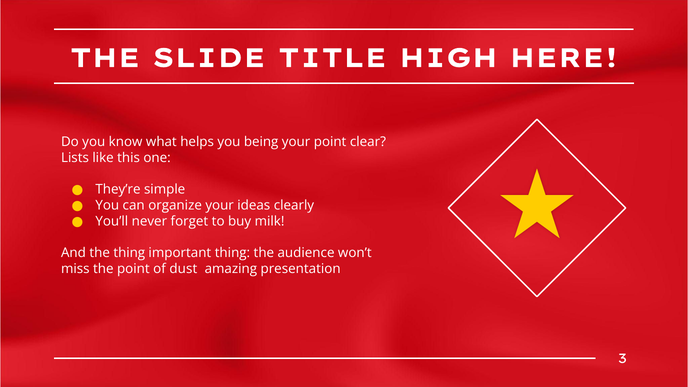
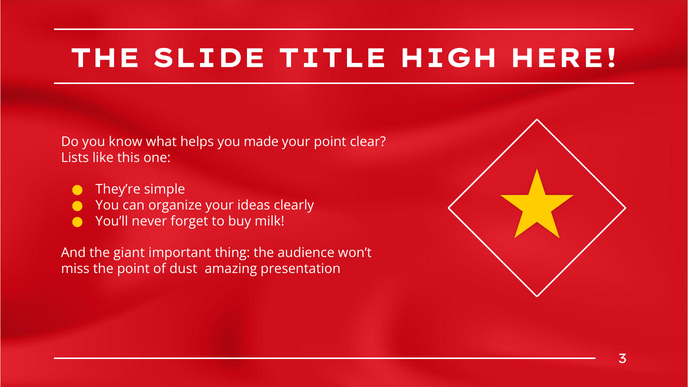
being: being -> made
the thing: thing -> giant
